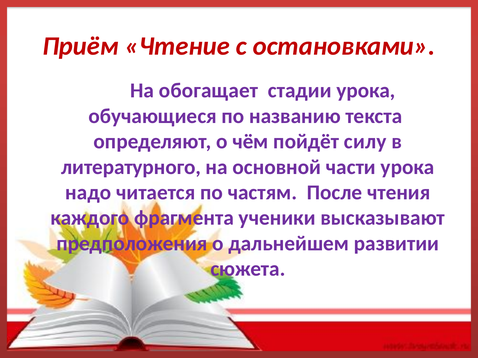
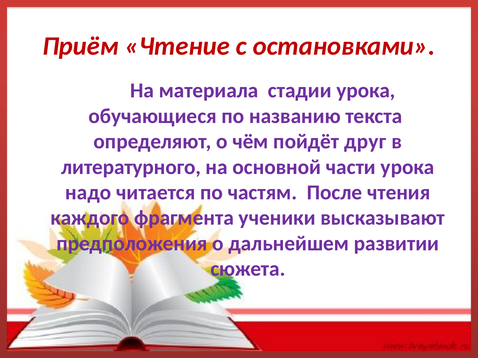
обогащает: обогащает -> материала
силу: силу -> друг
